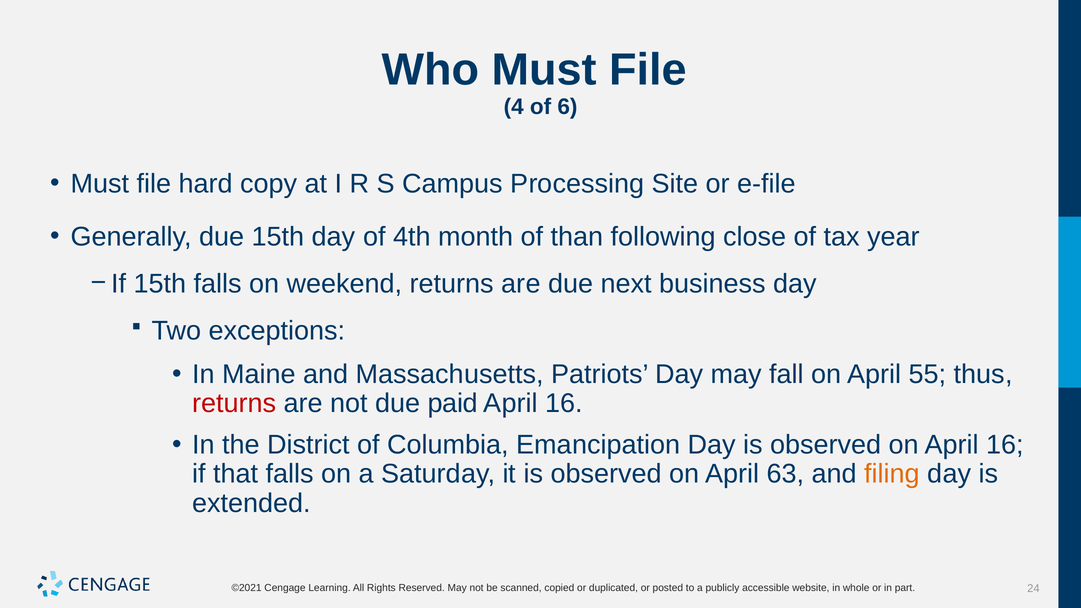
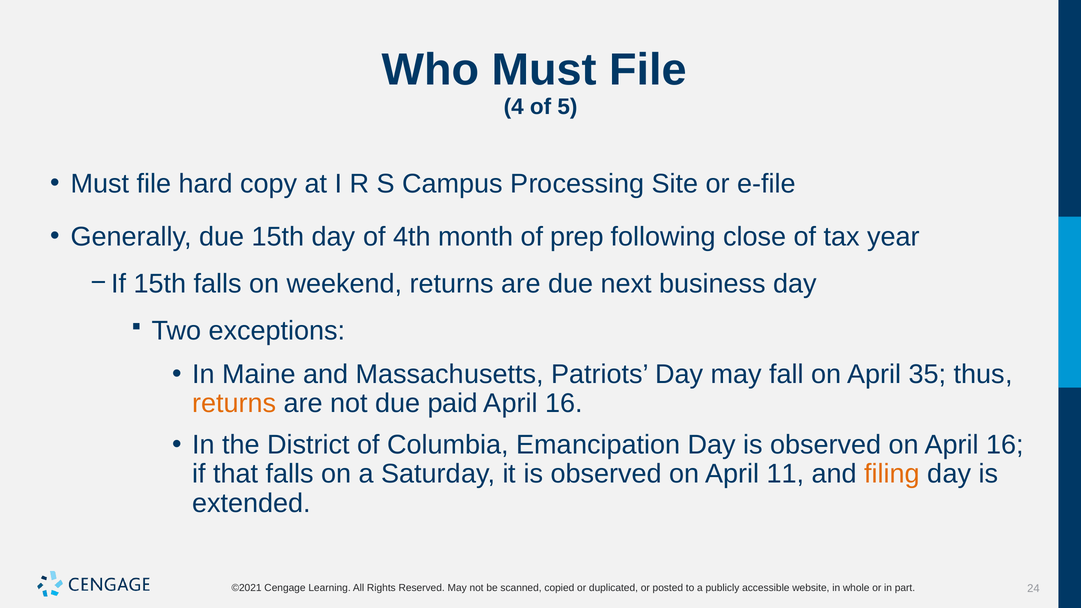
6: 6 -> 5
than: than -> prep
55: 55 -> 35
returns at (234, 403) colour: red -> orange
63: 63 -> 11
